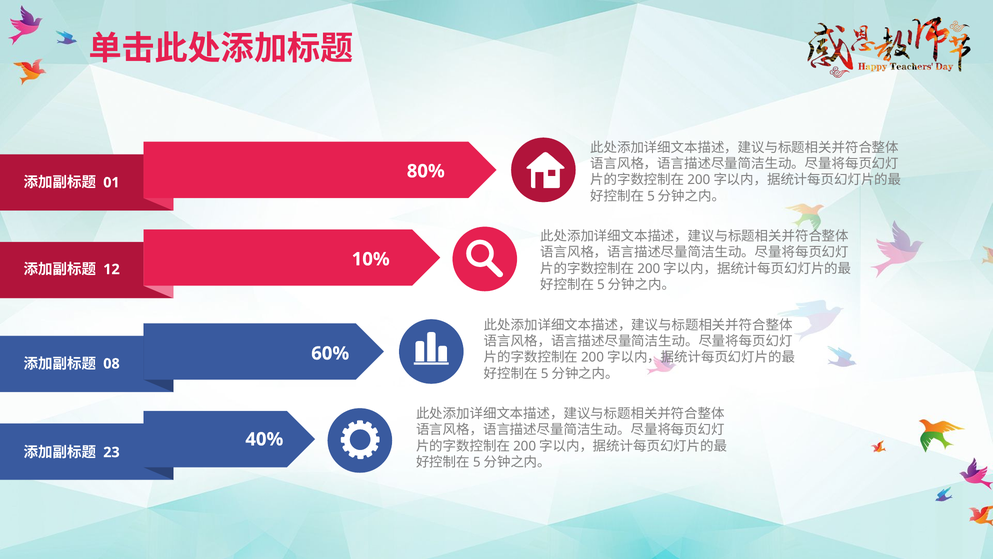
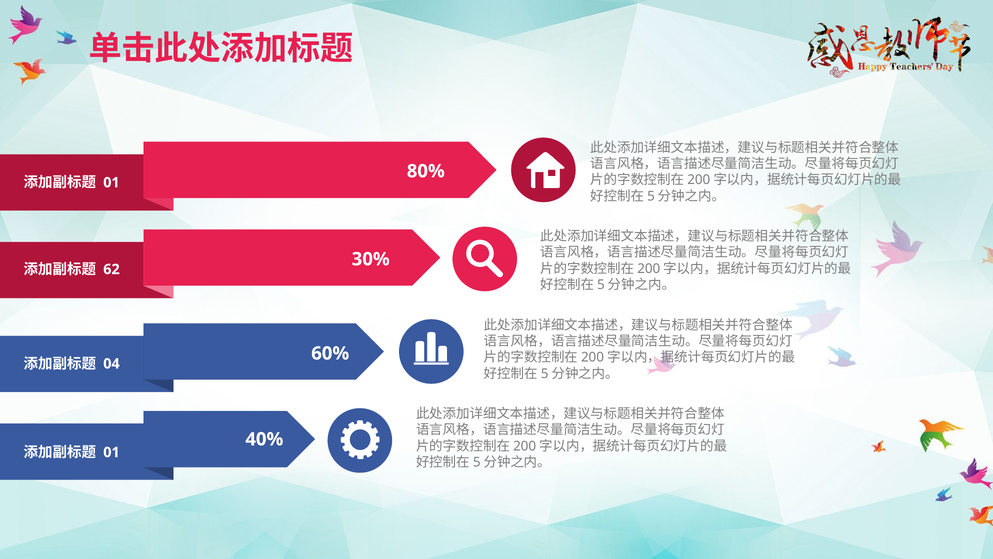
10%: 10% -> 30%
12: 12 -> 62
08: 08 -> 04
23 at (111, 452): 23 -> 01
